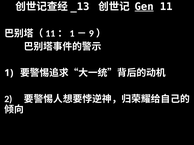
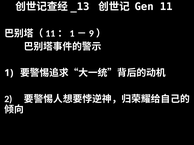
Gen underline: present -> none
